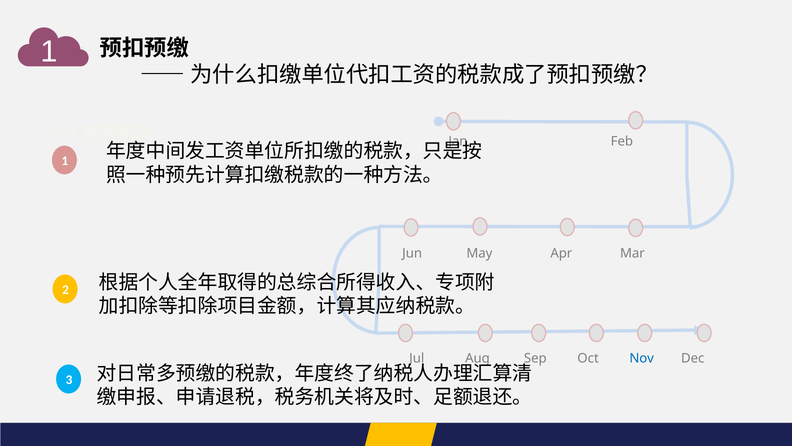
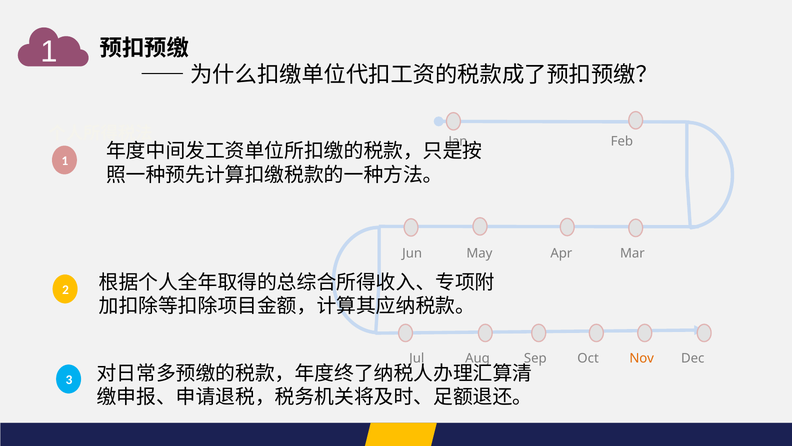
Nov colour: blue -> orange
